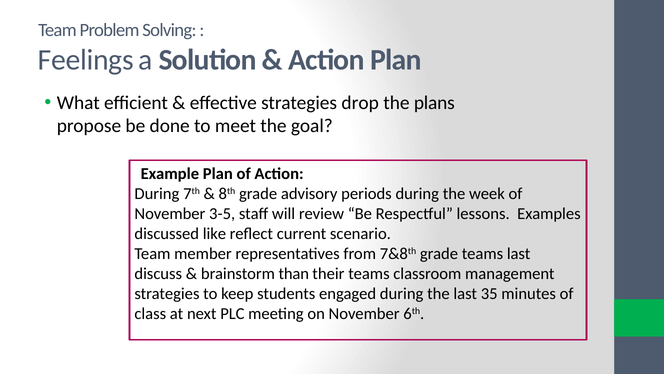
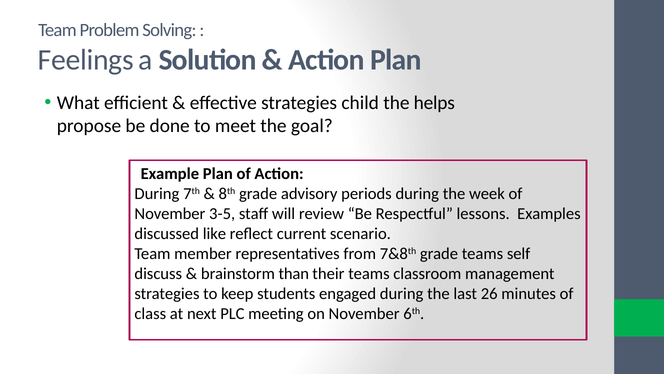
drop: drop -> child
plans: plans -> helps
teams last: last -> self
35: 35 -> 26
